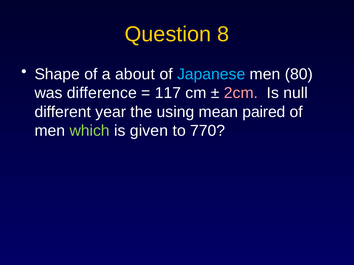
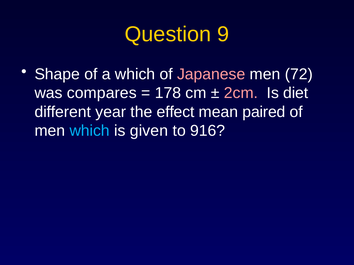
8: 8 -> 9
a about: about -> which
Japanese colour: light blue -> pink
80: 80 -> 72
difference: difference -> compares
117: 117 -> 178
null: null -> diet
using: using -> effect
which at (90, 131) colour: light green -> light blue
770: 770 -> 916
